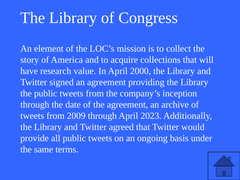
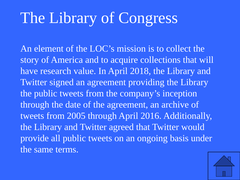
2000: 2000 -> 2018
2009: 2009 -> 2005
2023: 2023 -> 2016
